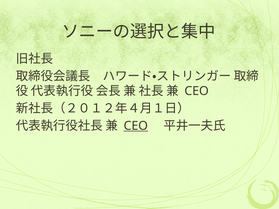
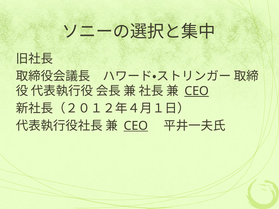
CEO at (197, 91) underline: none -> present
